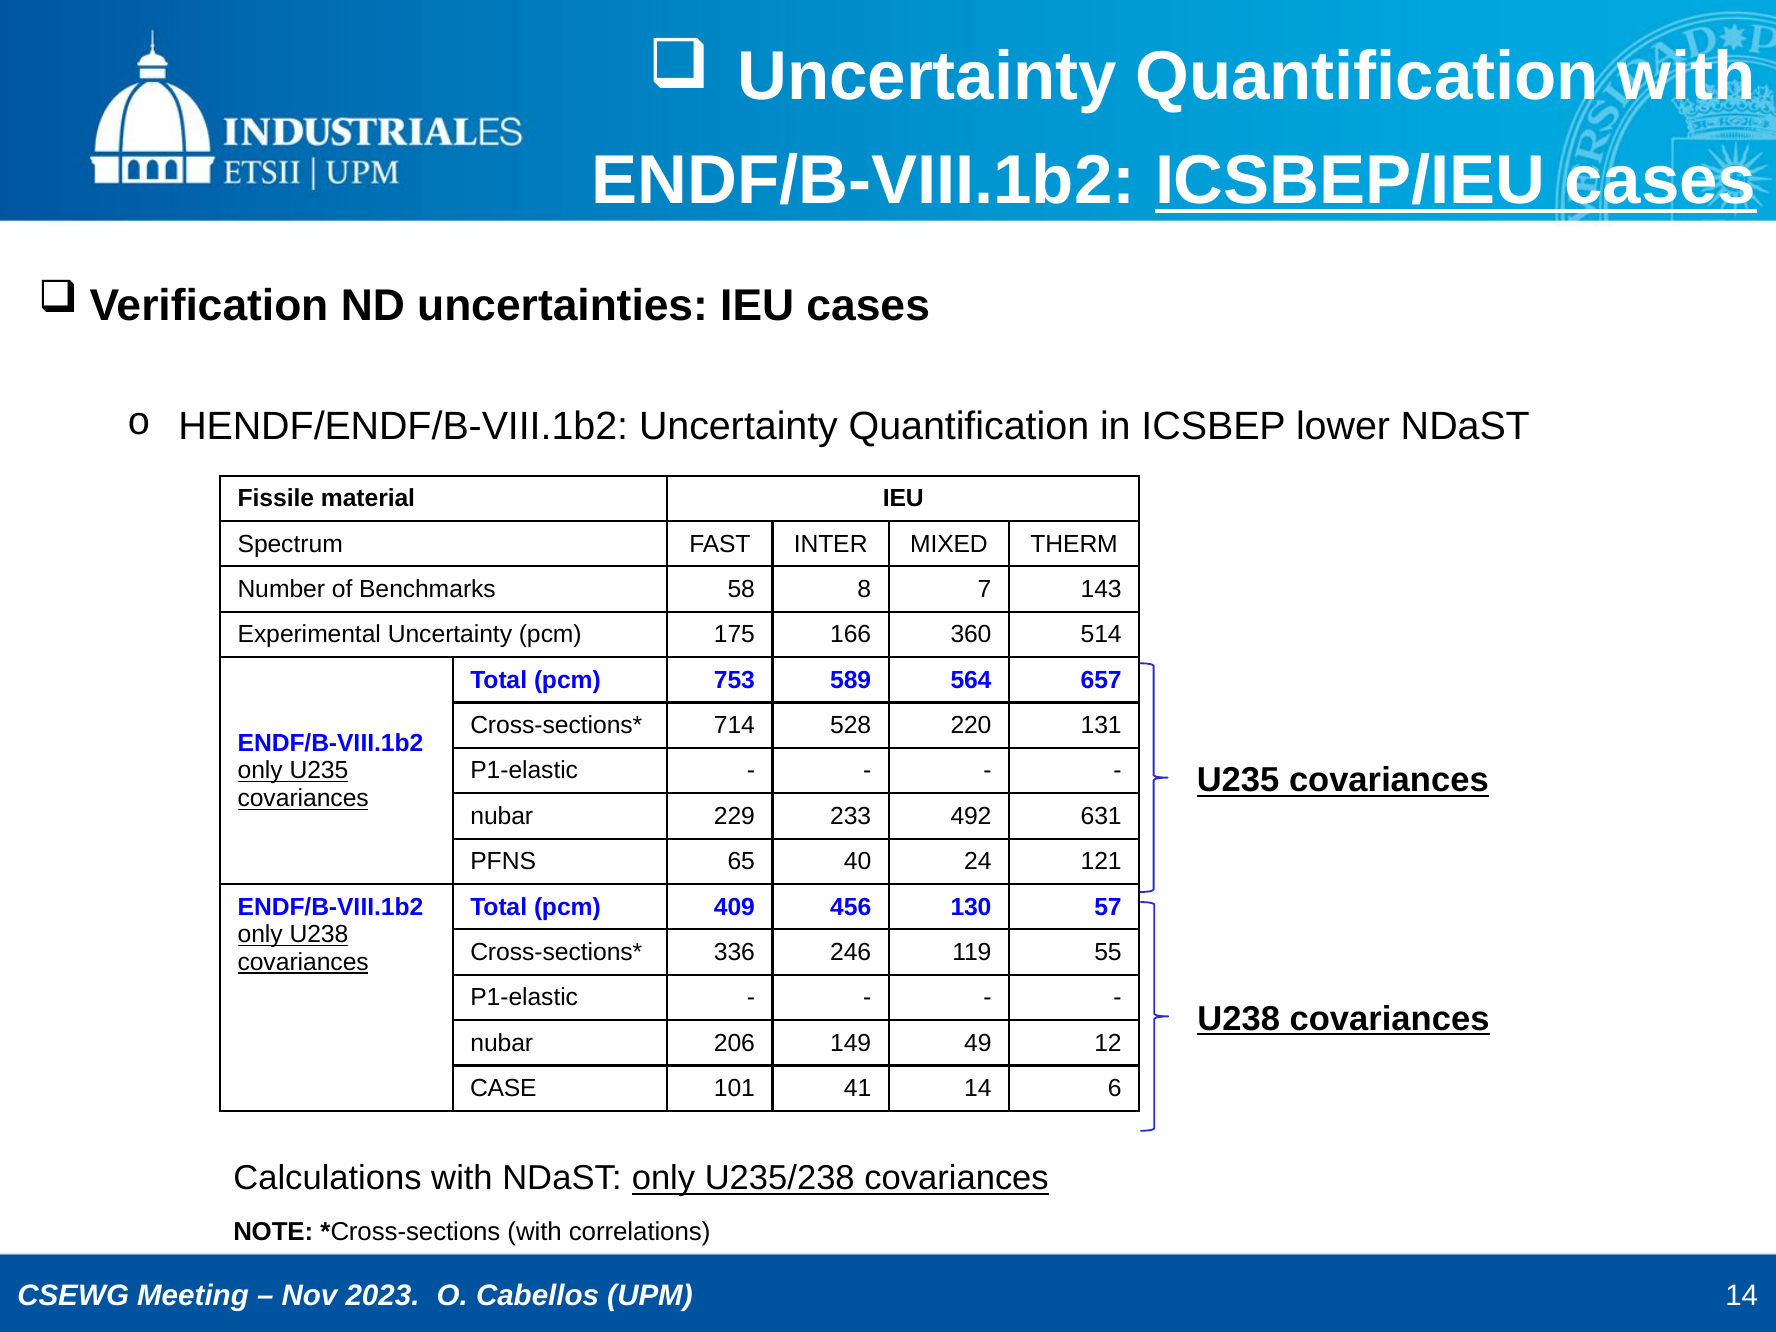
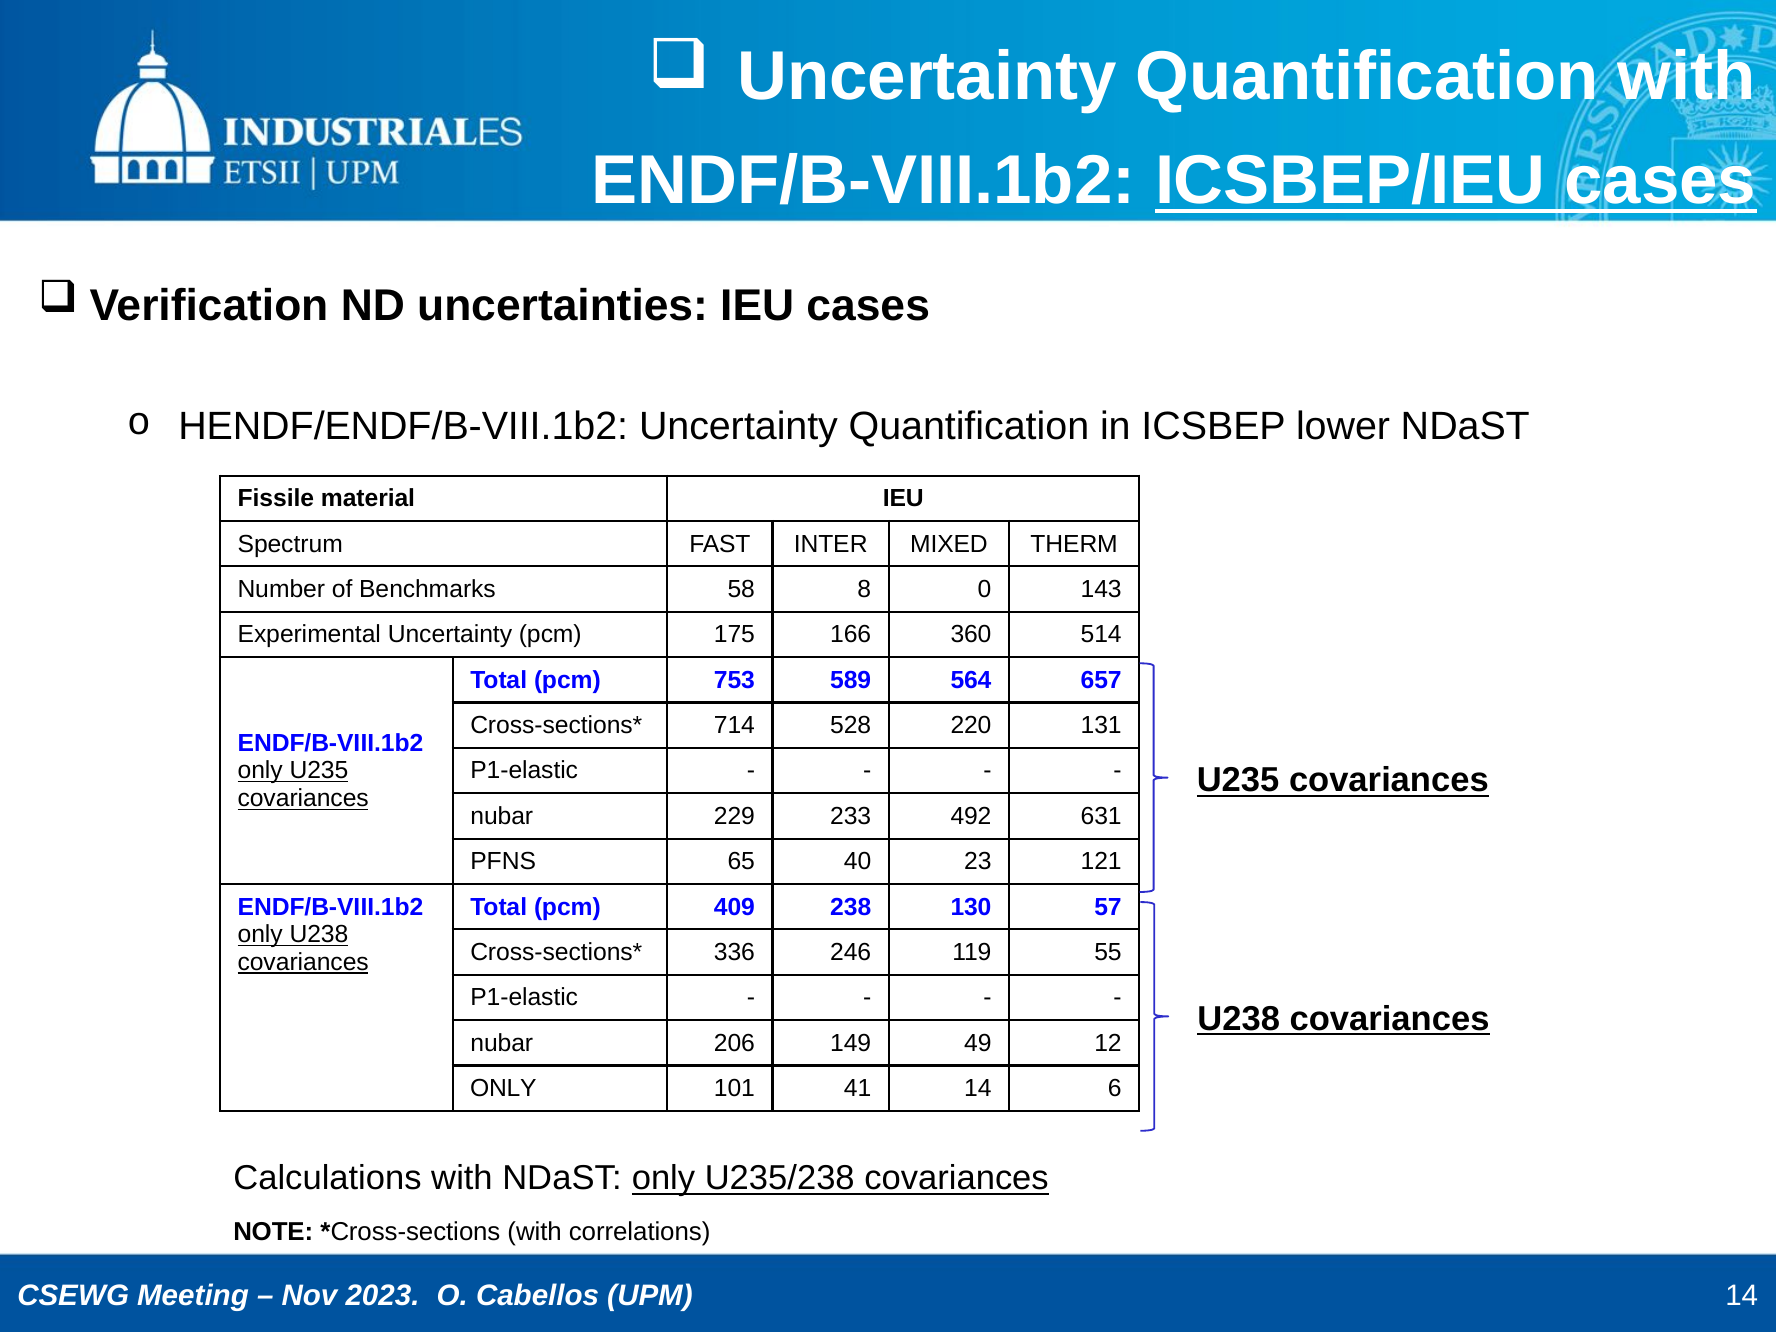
7: 7 -> 0
24: 24 -> 23
456: 456 -> 238
CASE at (503, 1089): CASE -> ONLY
